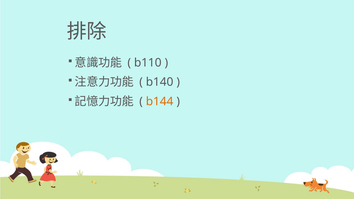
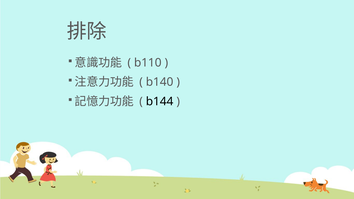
b144 colour: orange -> black
